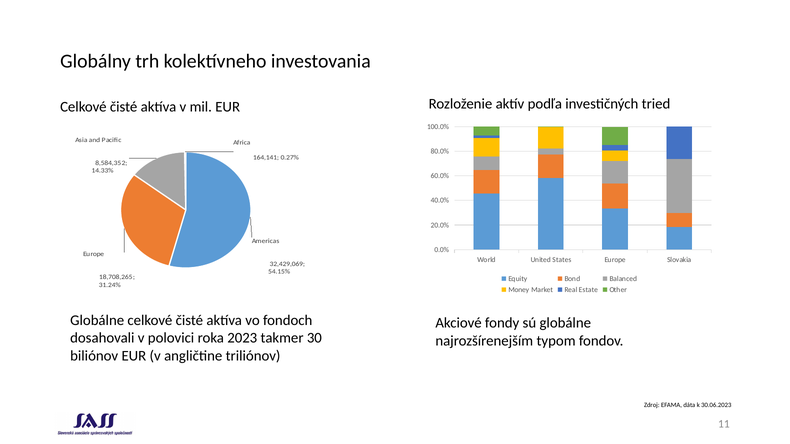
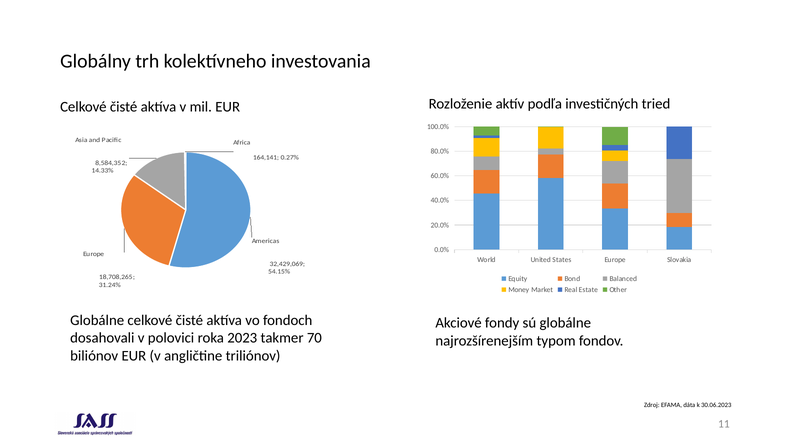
30: 30 -> 70
